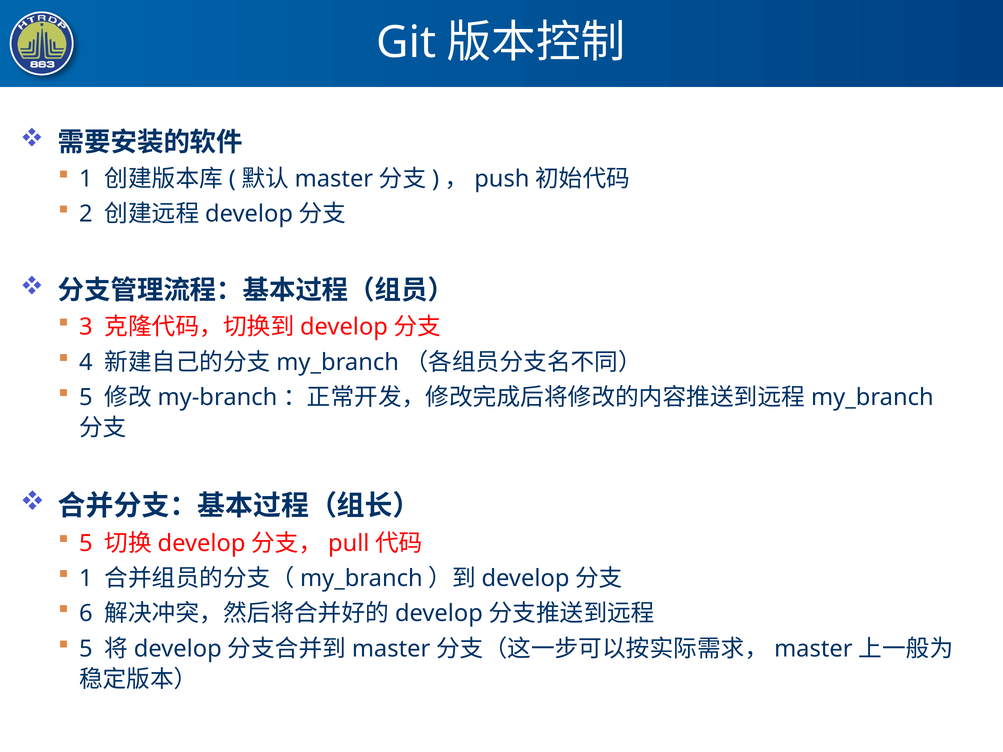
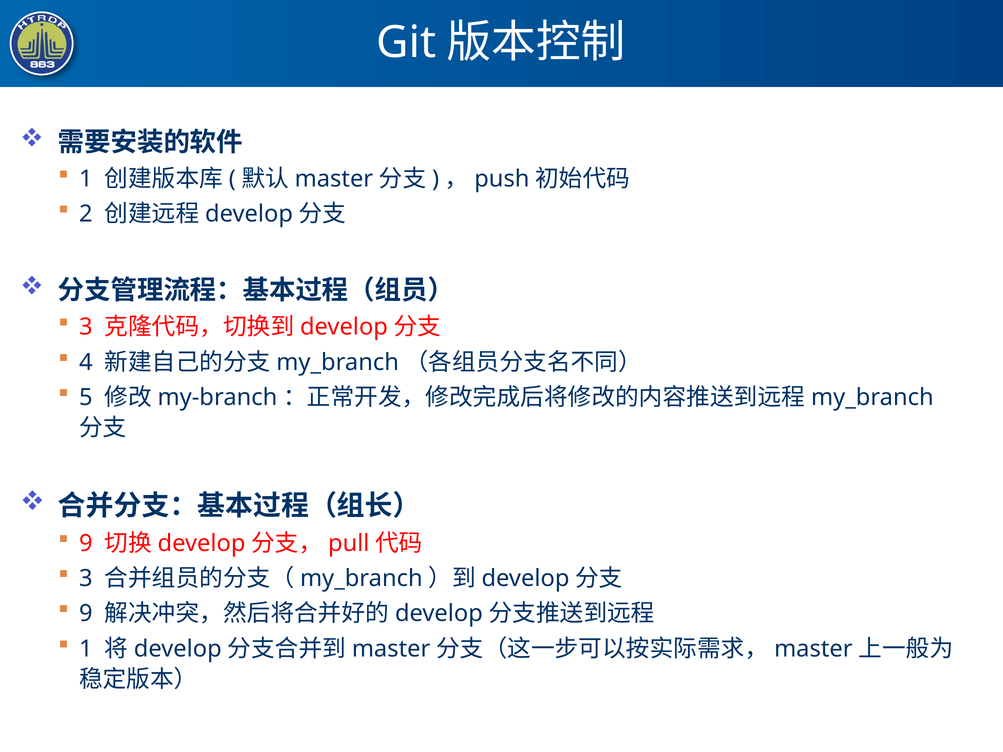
5 at (86, 543): 5 -> 9
1 at (86, 579): 1 -> 3
6 at (86, 614): 6 -> 9
5 at (86, 649): 5 -> 1
